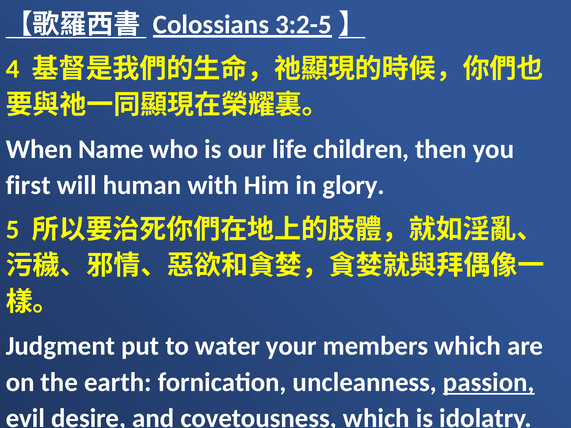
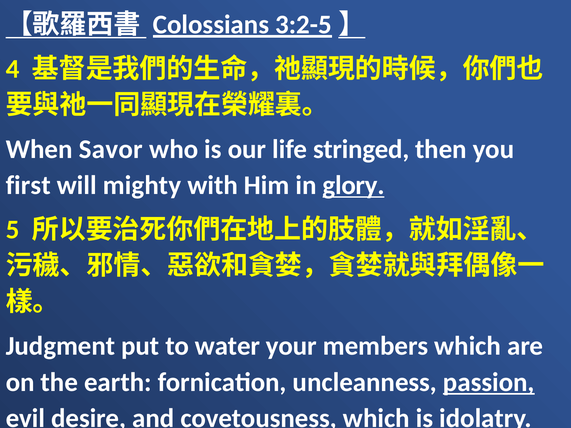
Name: Name -> Savor
children: children -> stringed
human: human -> mighty
glory underline: none -> present
